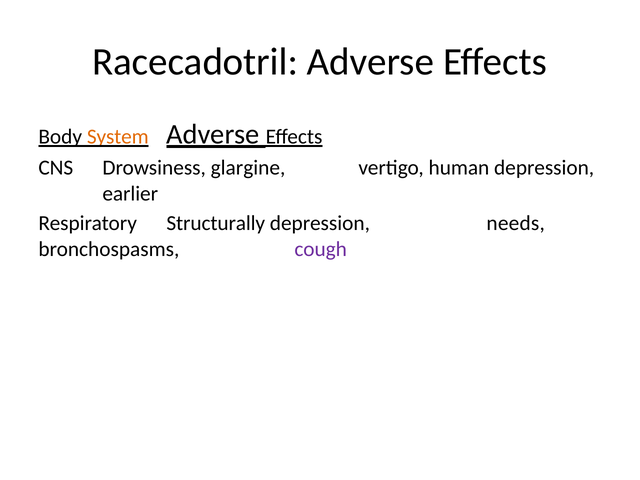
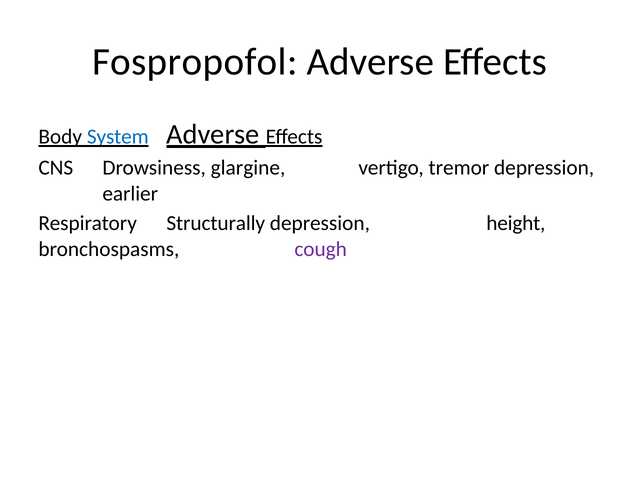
Racecadotril: Racecadotril -> Fospropofol
System colour: orange -> blue
human: human -> tremor
needs: needs -> height
